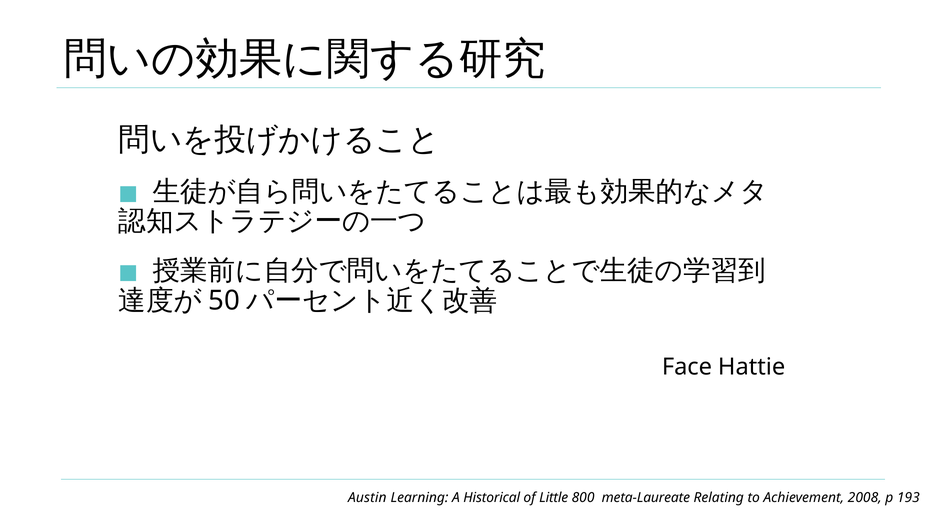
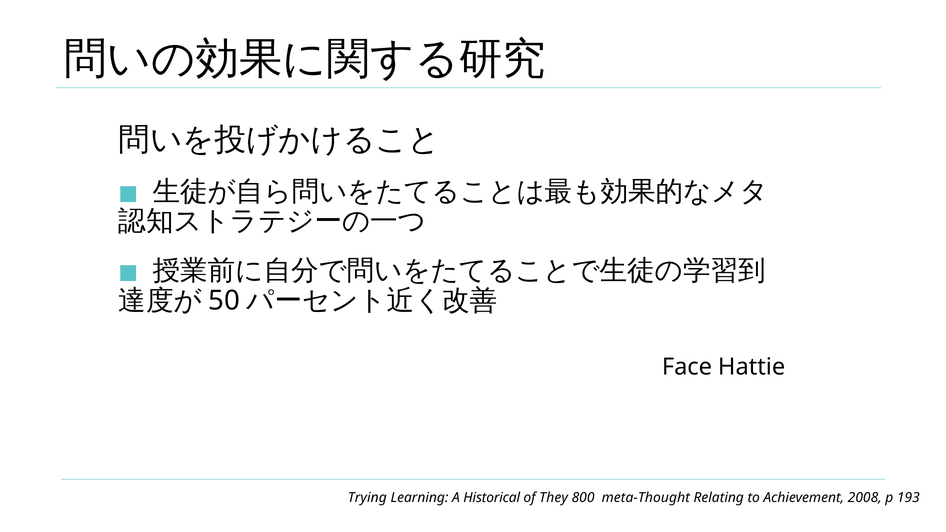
Austin: Austin -> Trying
Little: Little -> They
meta-Laureate: meta-Laureate -> meta-Thought
